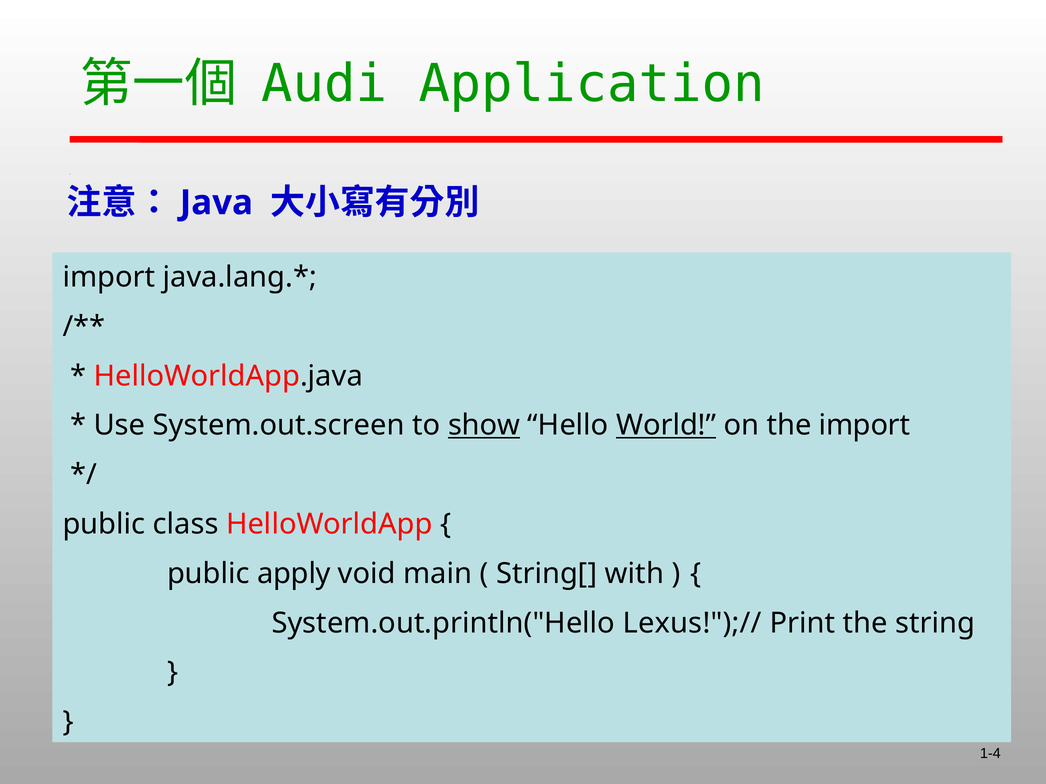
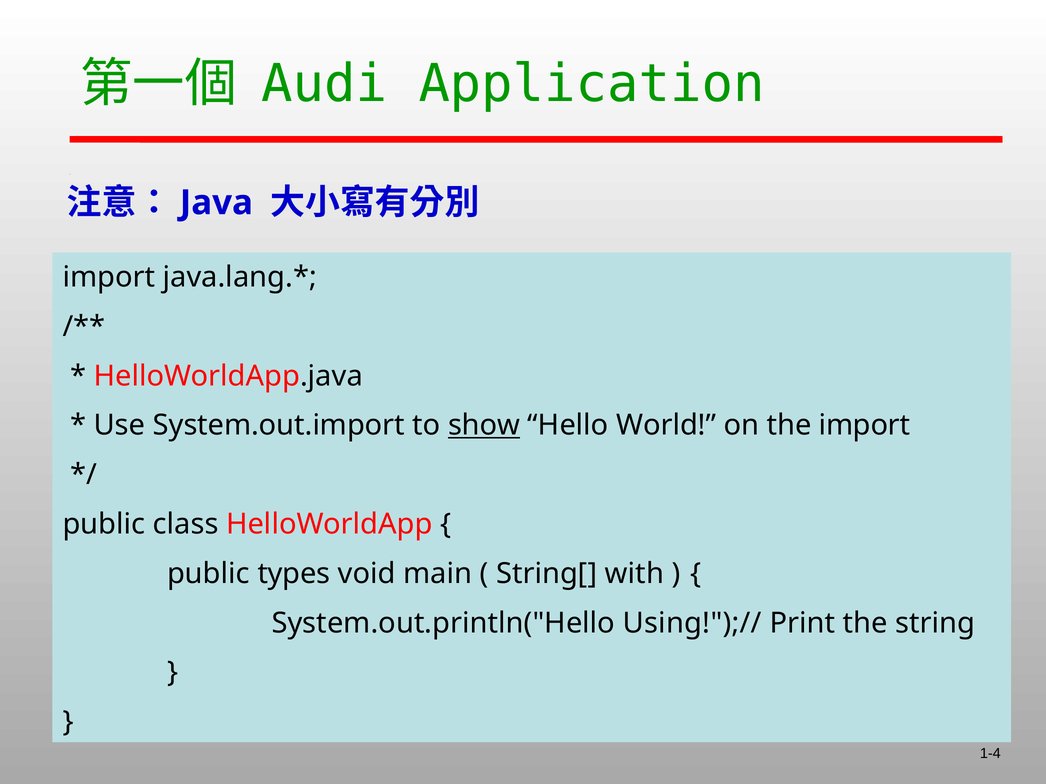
System.out.screen: System.out.screen -> System.out.import
World underline: present -> none
apply: apply -> types
Lexus!");//: Lexus!");// -> Using!");//
